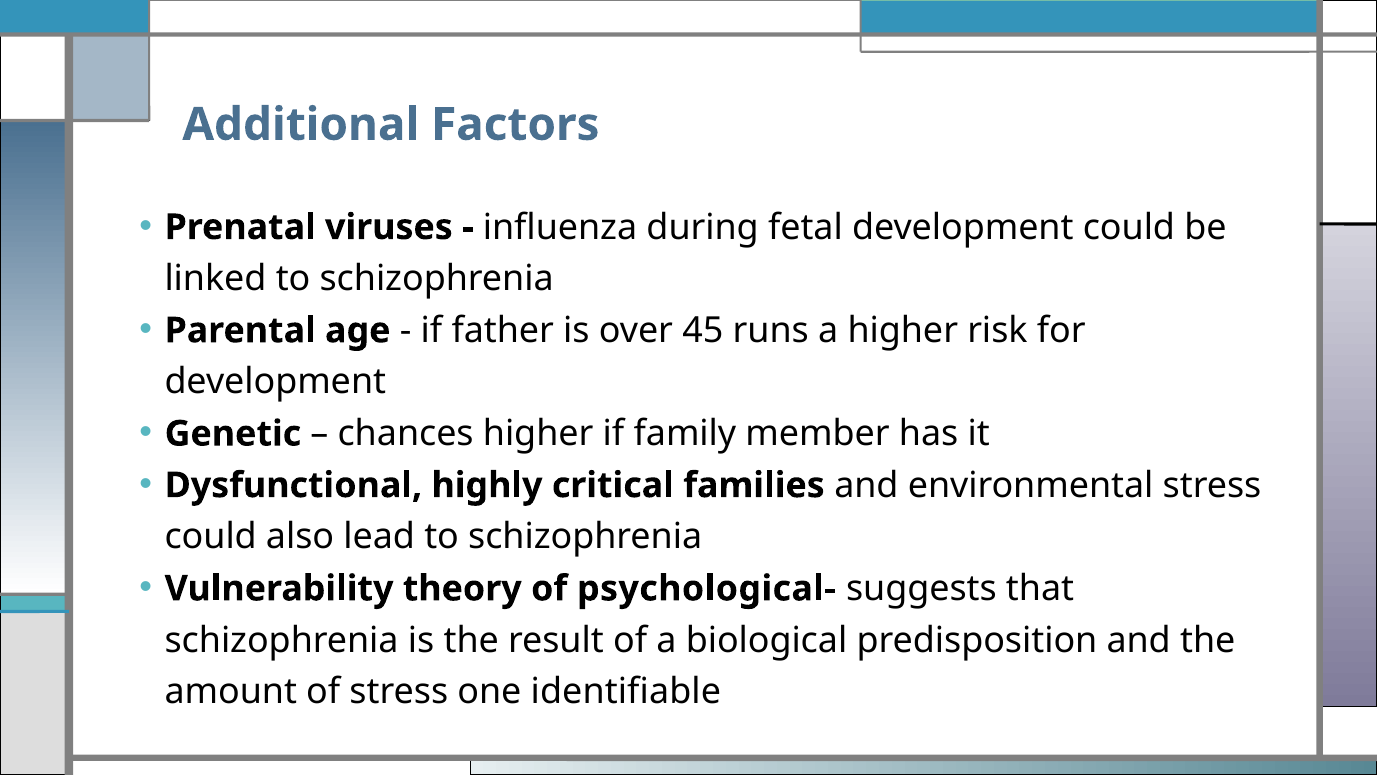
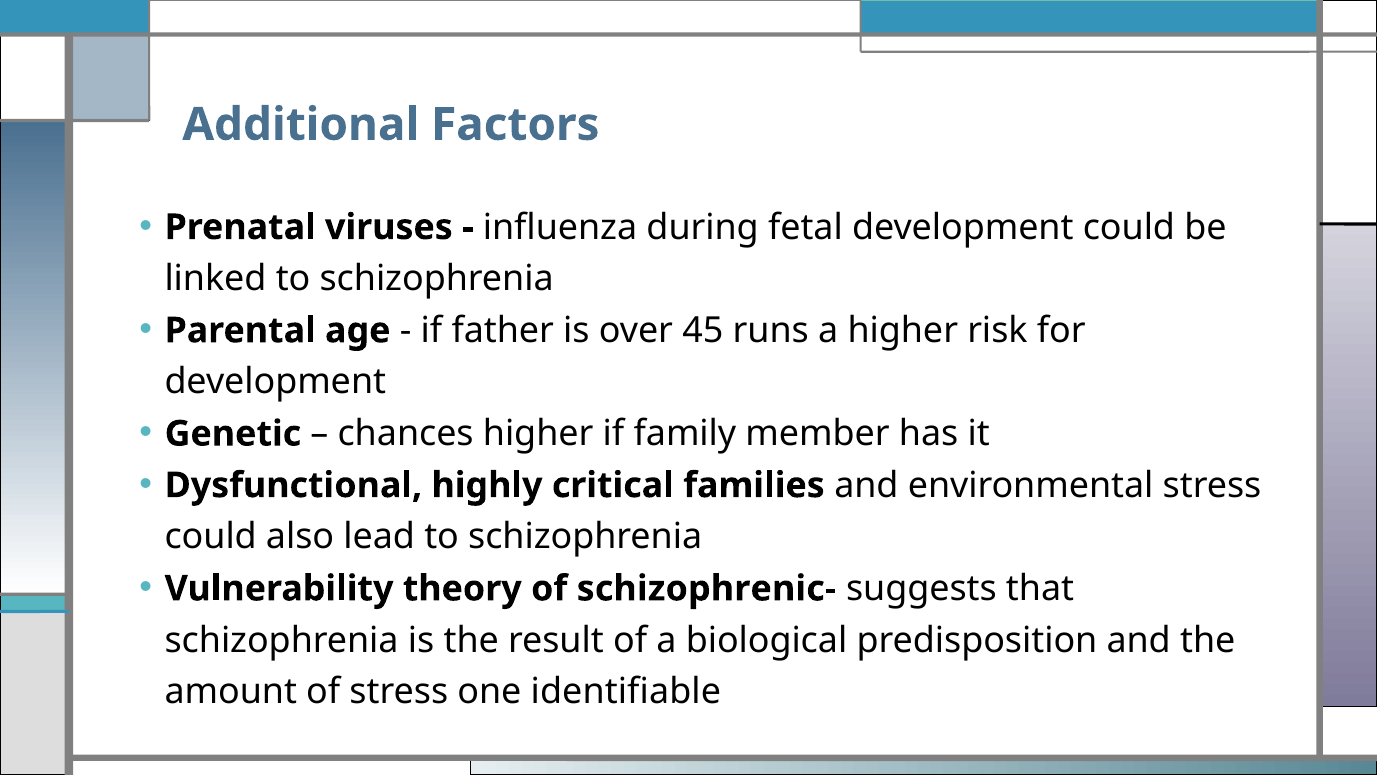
psychological-: psychological- -> schizophrenic-
